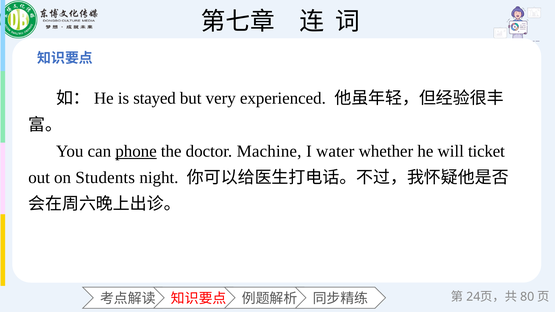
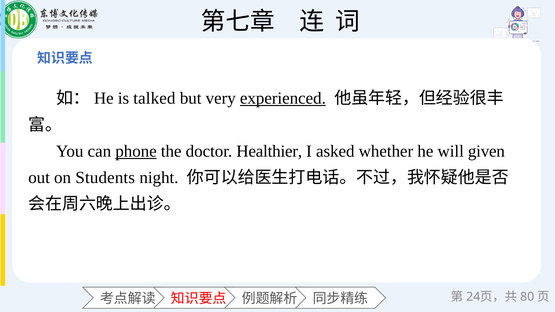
stayed: stayed -> talked
experienced underline: none -> present
Machine: Machine -> Healthier
water: water -> asked
ticket: ticket -> given
